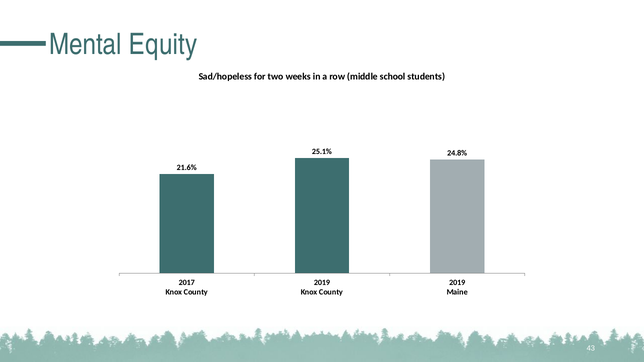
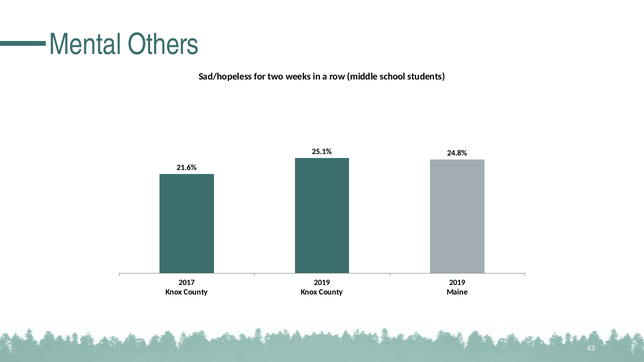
Equity: Equity -> Others
